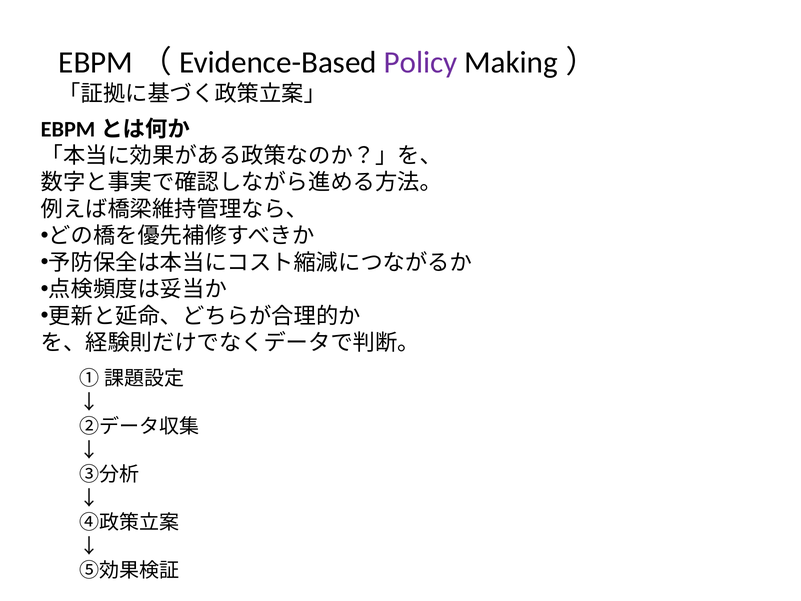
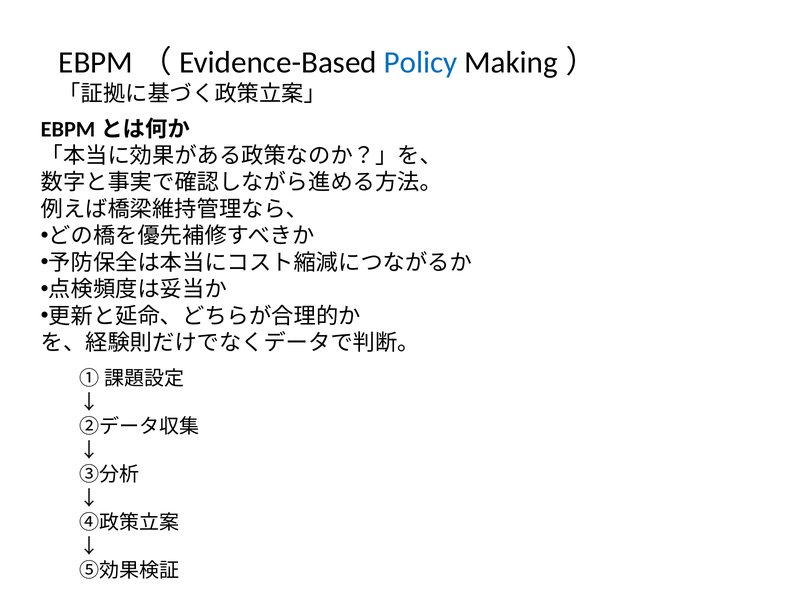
Policy colour: purple -> blue
